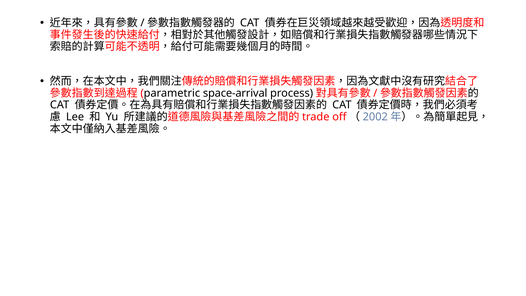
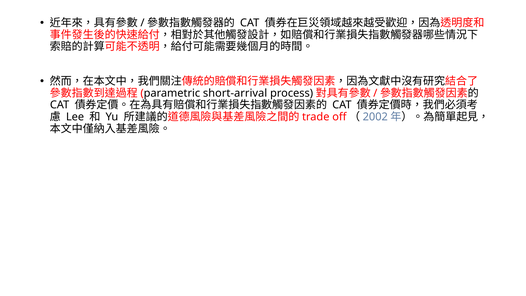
space-arrival: space-arrival -> short-arrival
